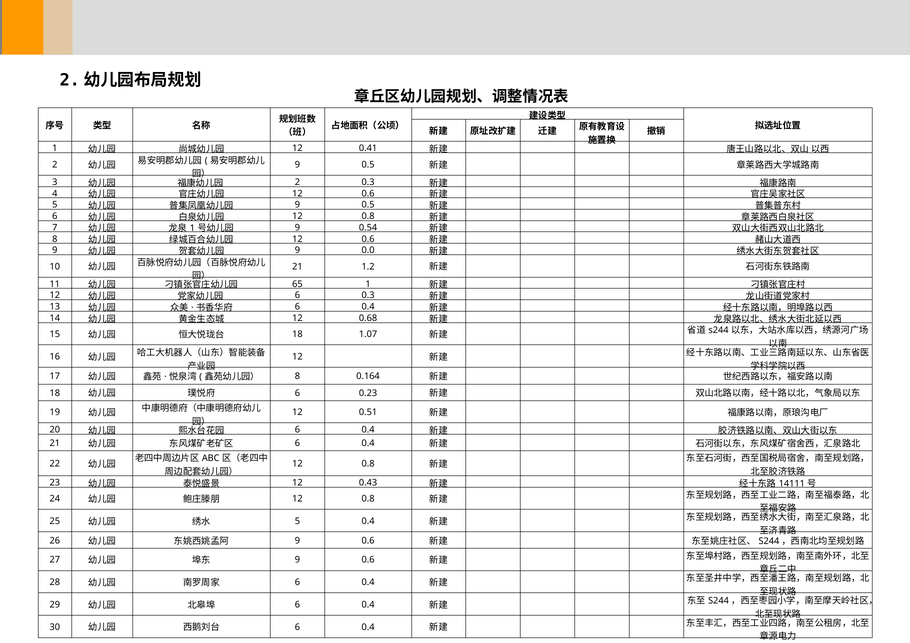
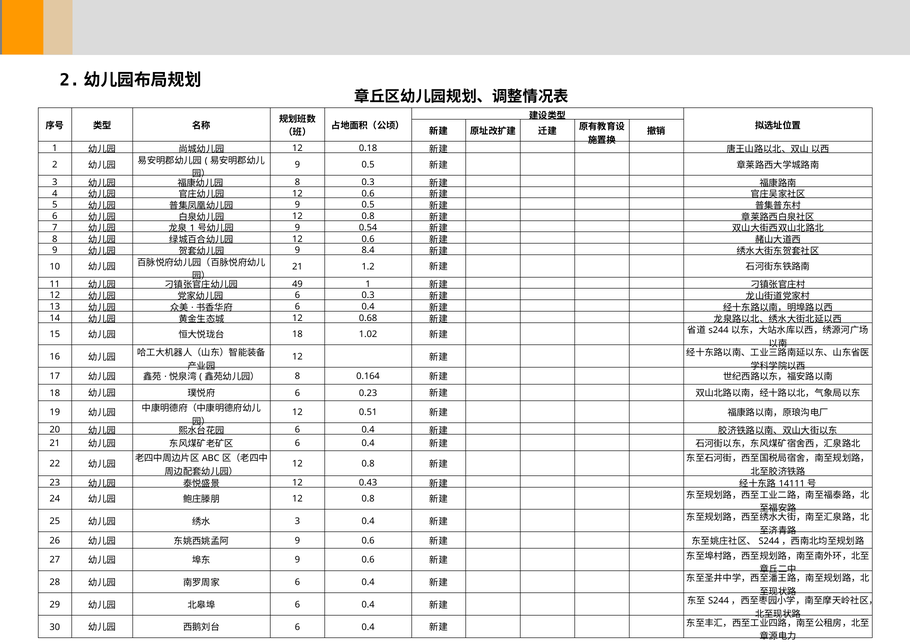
0.41: 0.41 -> 0.18
2 at (297, 182): 2 -> 8
0.0: 0.0 -> 8.4
65: 65 -> 49
1.07: 1.07 -> 1.02
5 at (297, 522): 5 -> 3
